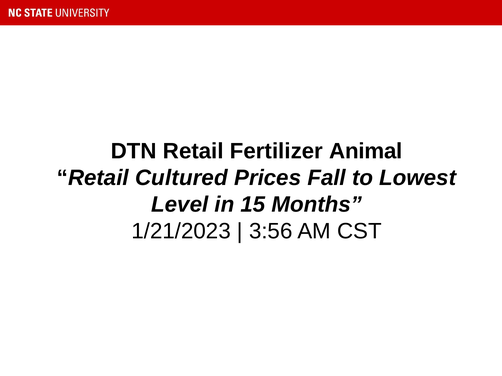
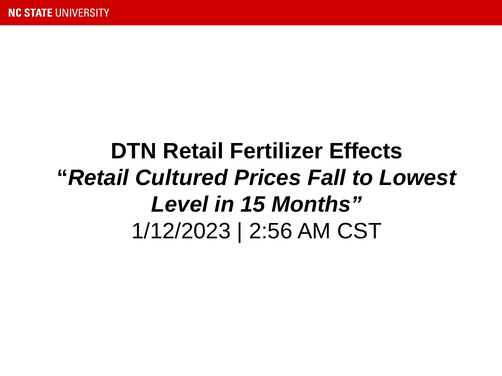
Animal: Animal -> Effects
1/21/2023: 1/21/2023 -> 1/12/2023
3:56: 3:56 -> 2:56
